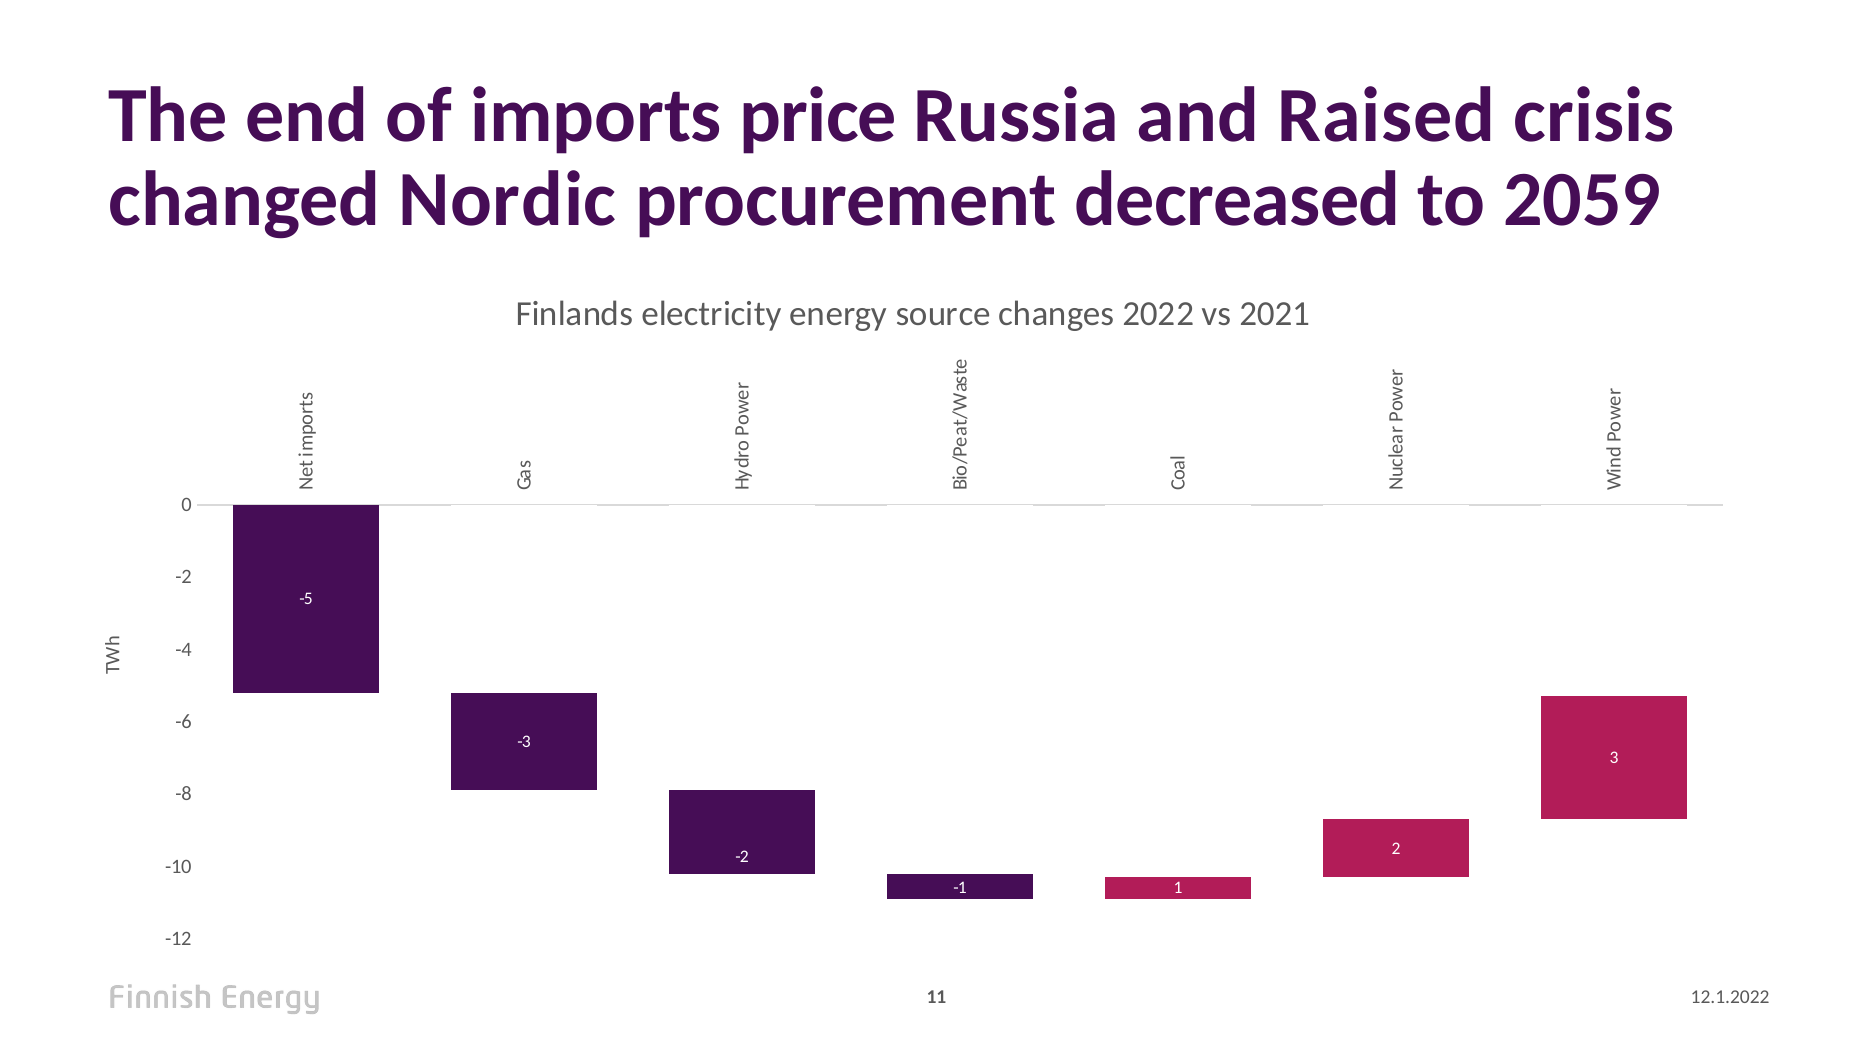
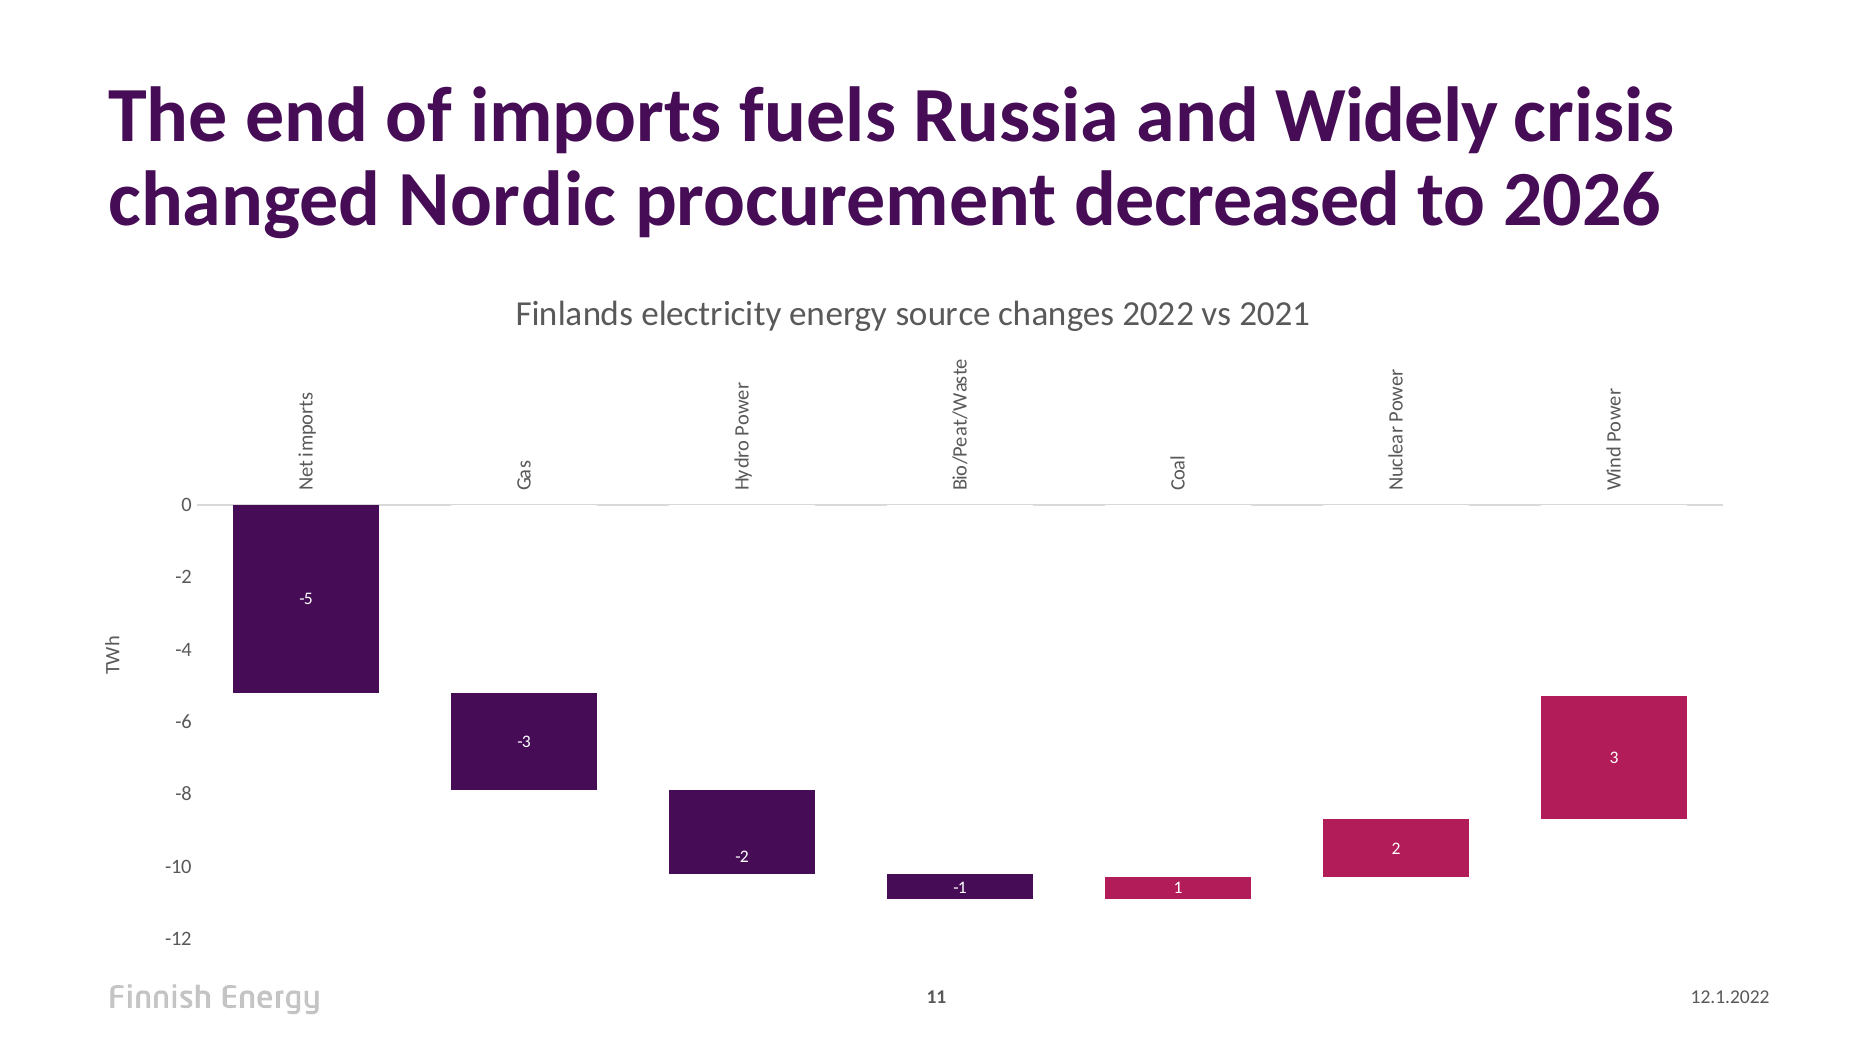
price: price -> fuels
Raised: Raised -> Widely
2059: 2059 -> 2026
